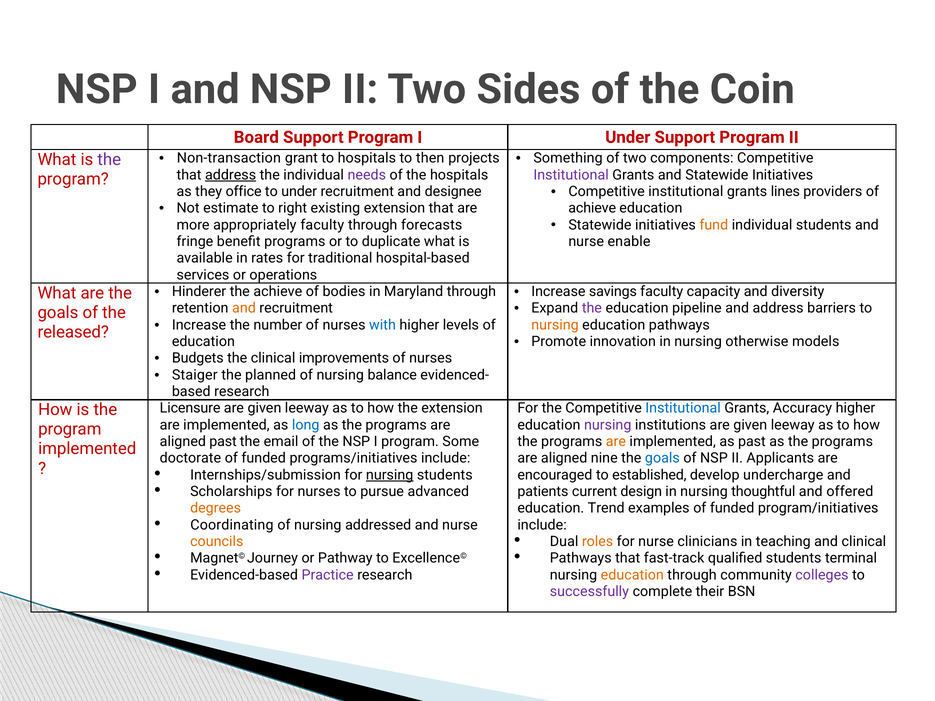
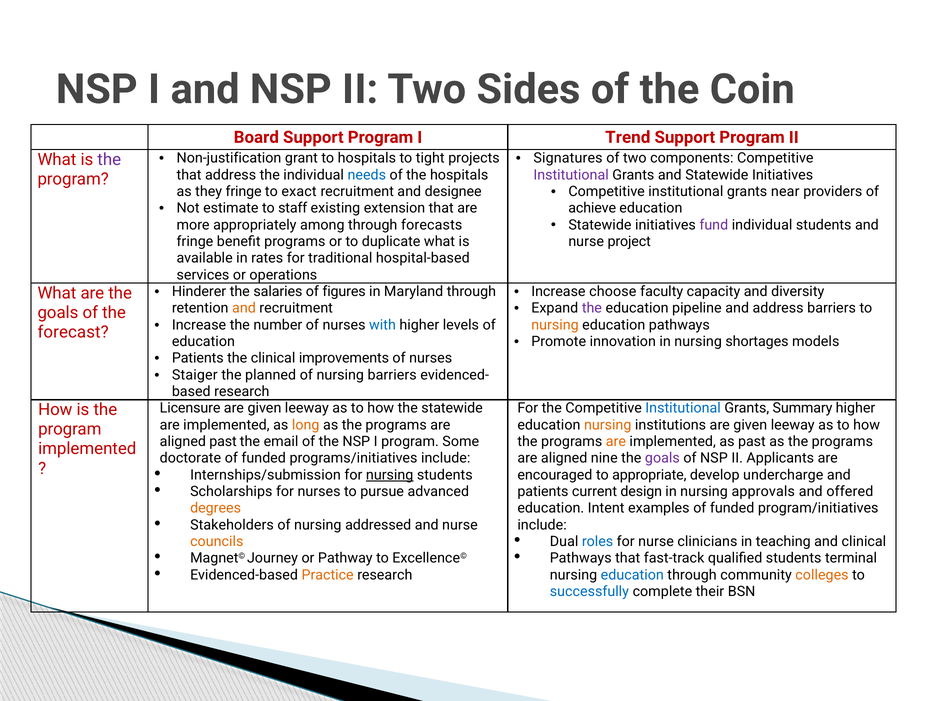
I Under: Under -> Trend
Non-transaction: Non-transaction -> Non-justification
then: then -> tight
Something: Something -> Signatures
address at (231, 175) underline: present -> none
needs colour: purple -> blue
lines: lines -> near
they office: office -> fringe
to under: under -> exact
right: right -> staff
fund colour: orange -> purple
appropriately faculty: faculty -> among
enable: enable -> project
the achieve: achieve -> salaries
bodies: bodies -> figures
savings: savings -> choose
released: released -> forecast
otherwise: otherwise -> shortages
Budgets at (198, 358): Budgets -> Patients
nursing balance: balance -> barriers
the extension: extension -> statewide
Accuracy: Accuracy -> Summary
long colour: blue -> orange
nursing at (608, 425) colour: purple -> orange
goals at (662, 458) colour: blue -> purple
established: established -> appropriate
thoughtful: thoughtful -> approvals
Trend: Trend -> Intent
Coordinating: Coordinating -> Stakeholders
roles colour: orange -> blue
Practice colour: purple -> orange
education at (632, 575) colour: orange -> blue
colleges colour: purple -> orange
successfully colour: purple -> blue
